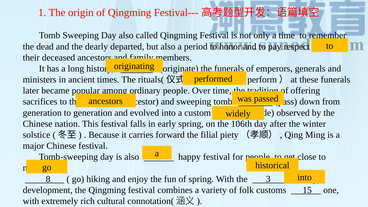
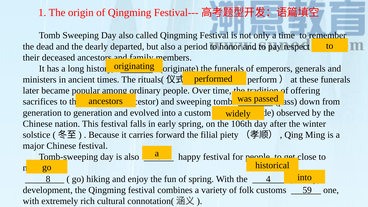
With the 3: 3 -> 4
15: 15 -> 59
